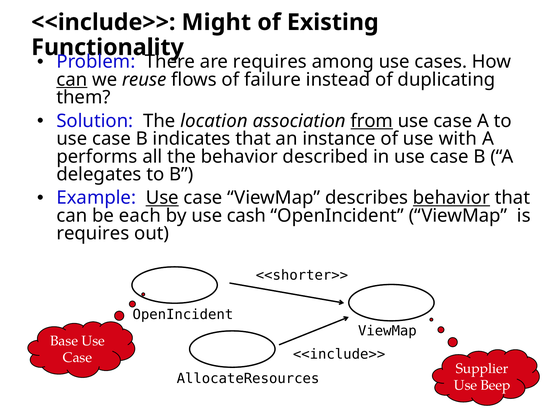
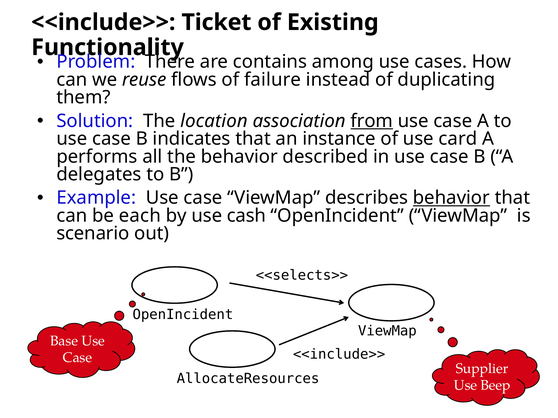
Might: Might -> Ticket
are requires: requires -> contains
can at (72, 80) underline: present -> none
with: with -> card
Use at (162, 198) underline: present -> none
requires at (93, 234): requires -> scenario
<<shorter>>: <<shorter>> -> <<selects>>
